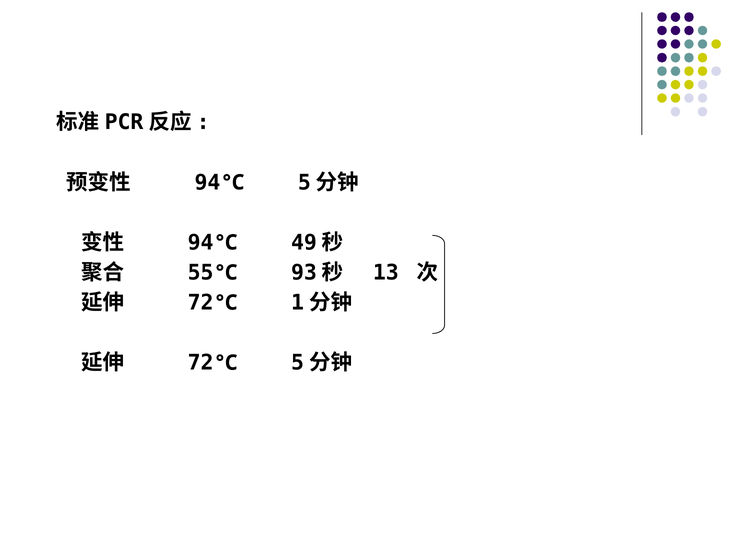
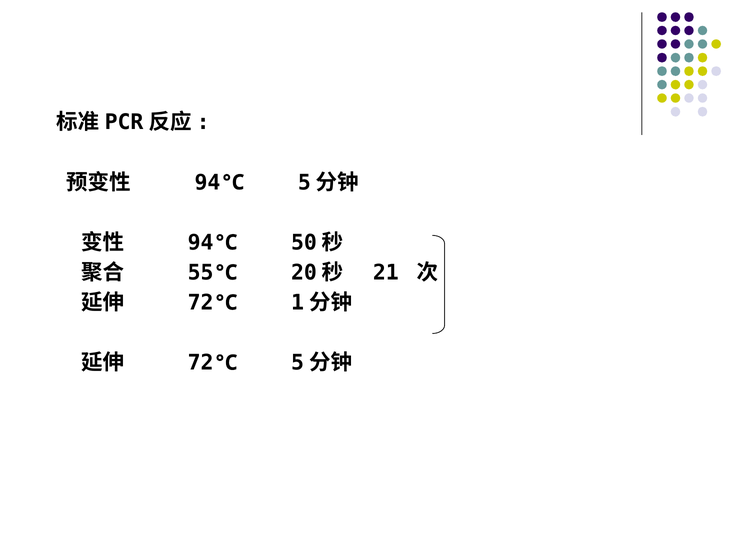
49: 49 -> 50
93: 93 -> 20
13: 13 -> 21
